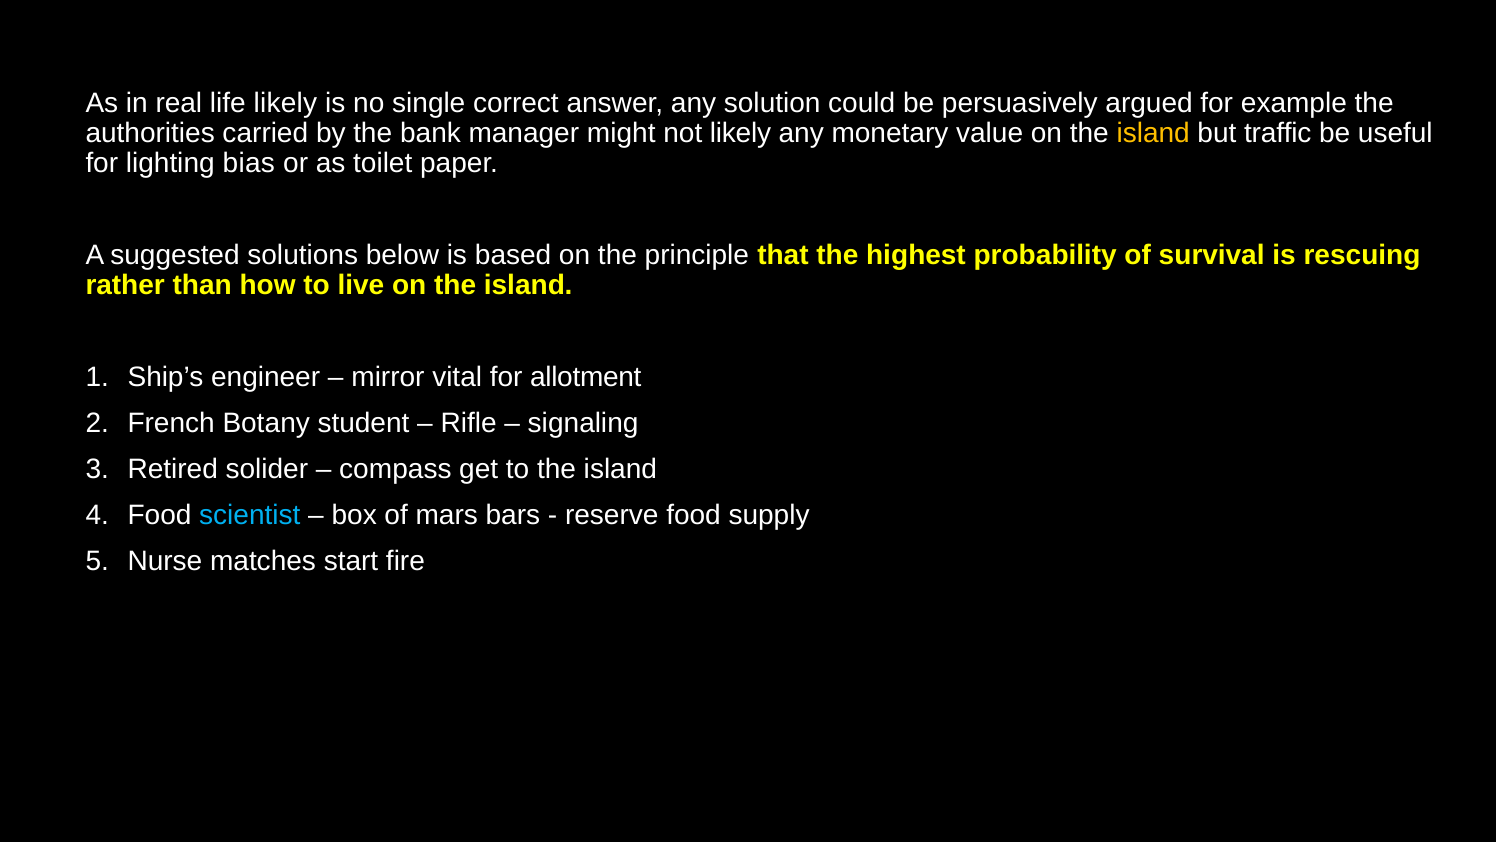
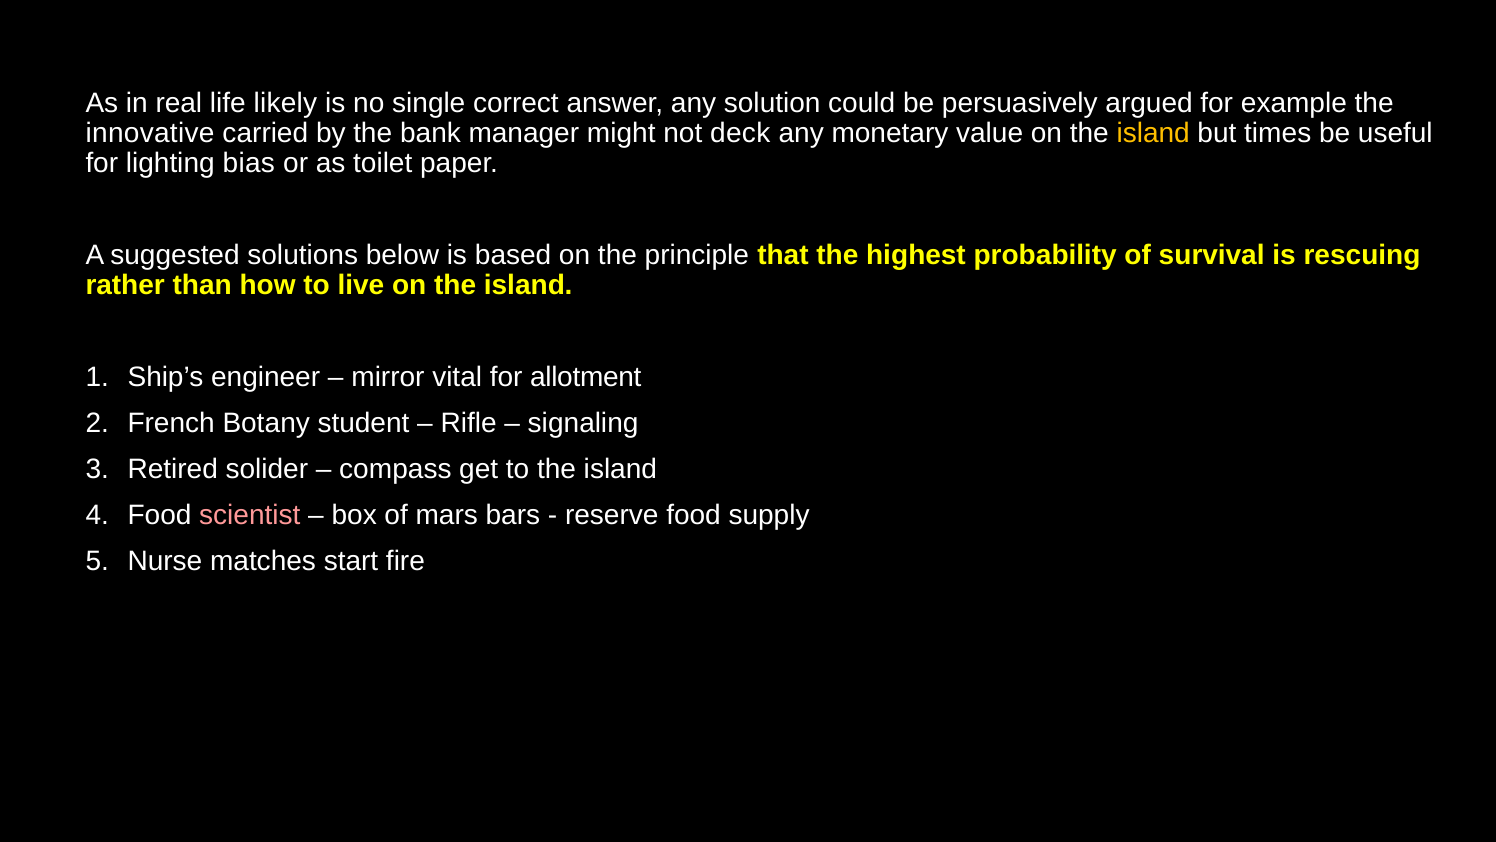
authorities: authorities -> innovative
not likely: likely -> deck
traffic: traffic -> times
scientist colour: light blue -> pink
